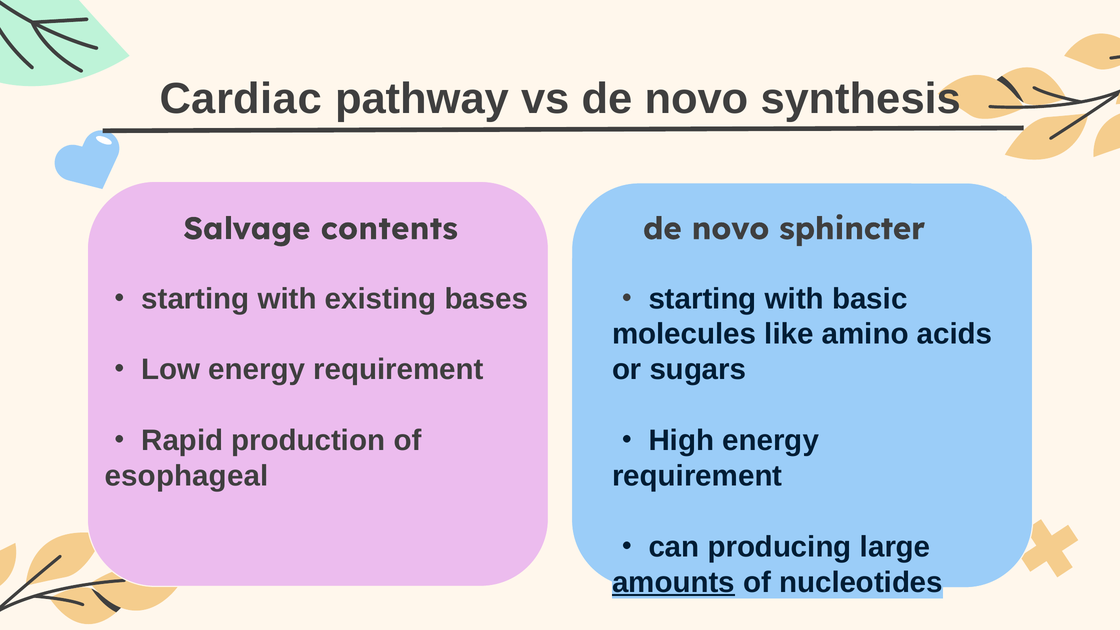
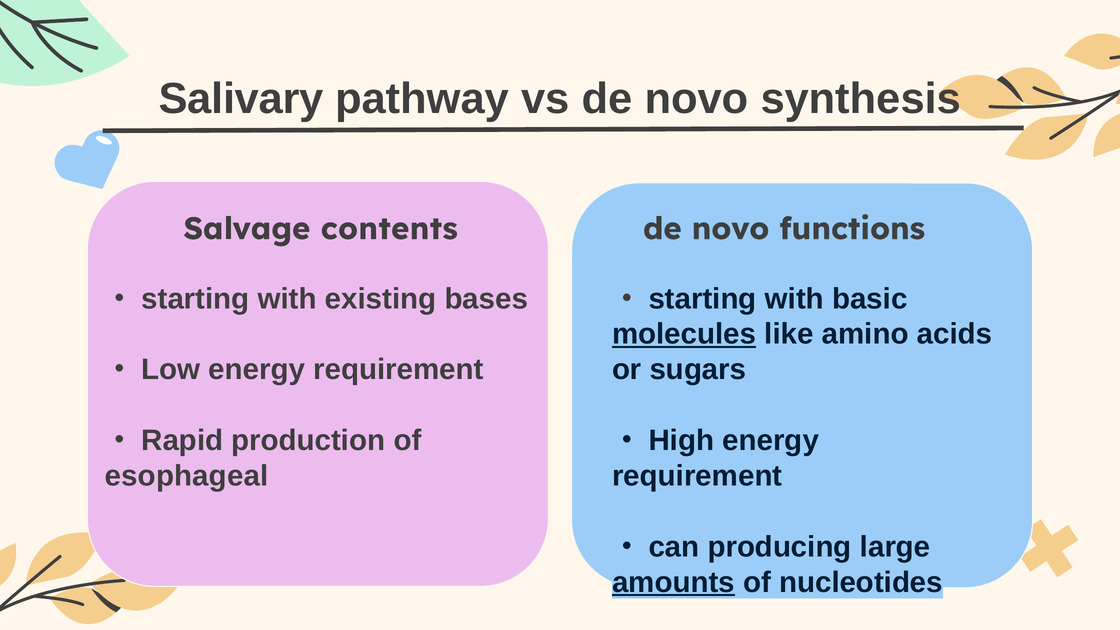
Cardiac: Cardiac -> Salivary
sphincter: sphincter -> functions
molecules underline: none -> present
